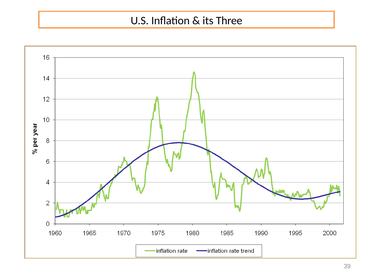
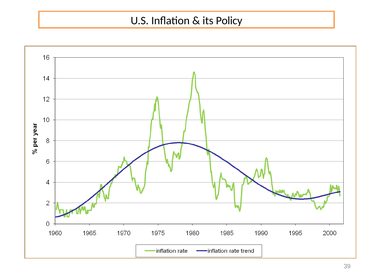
Three: Three -> Policy
